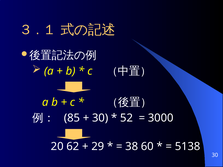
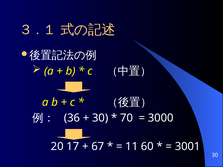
85: 85 -> 36
52: 52 -> 70
62: 62 -> 17
29: 29 -> 67
38: 38 -> 11
5138: 5138 -> 3001
